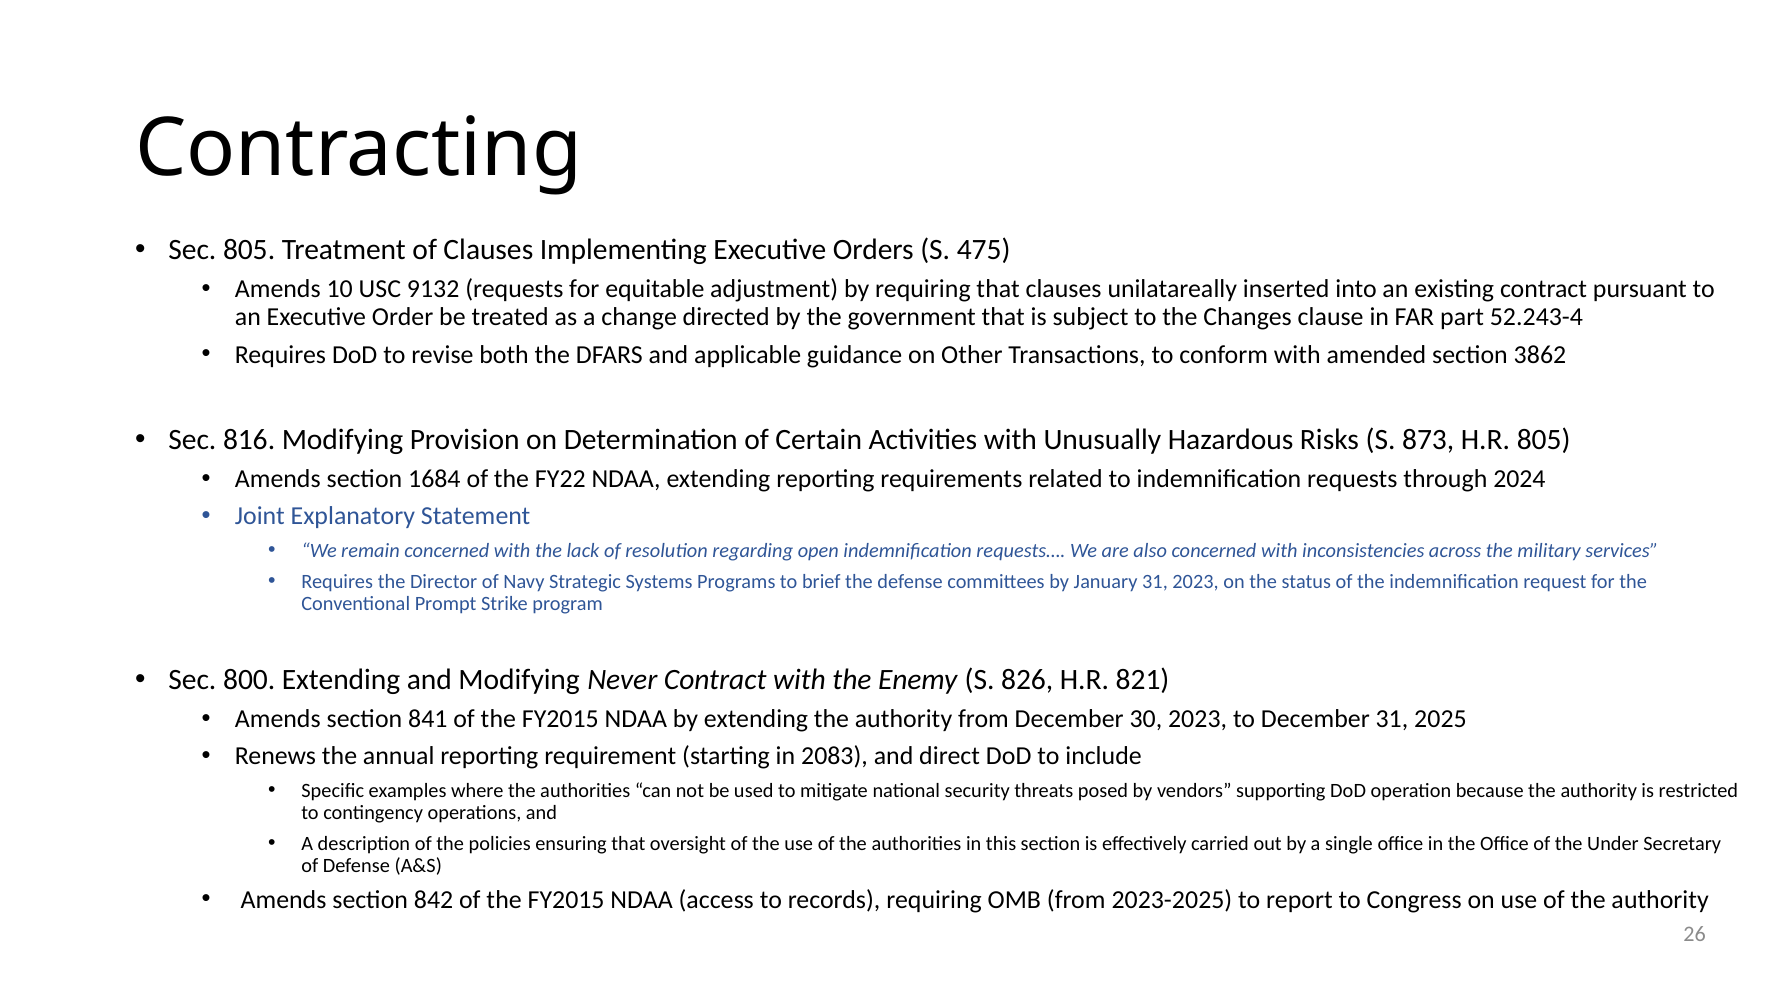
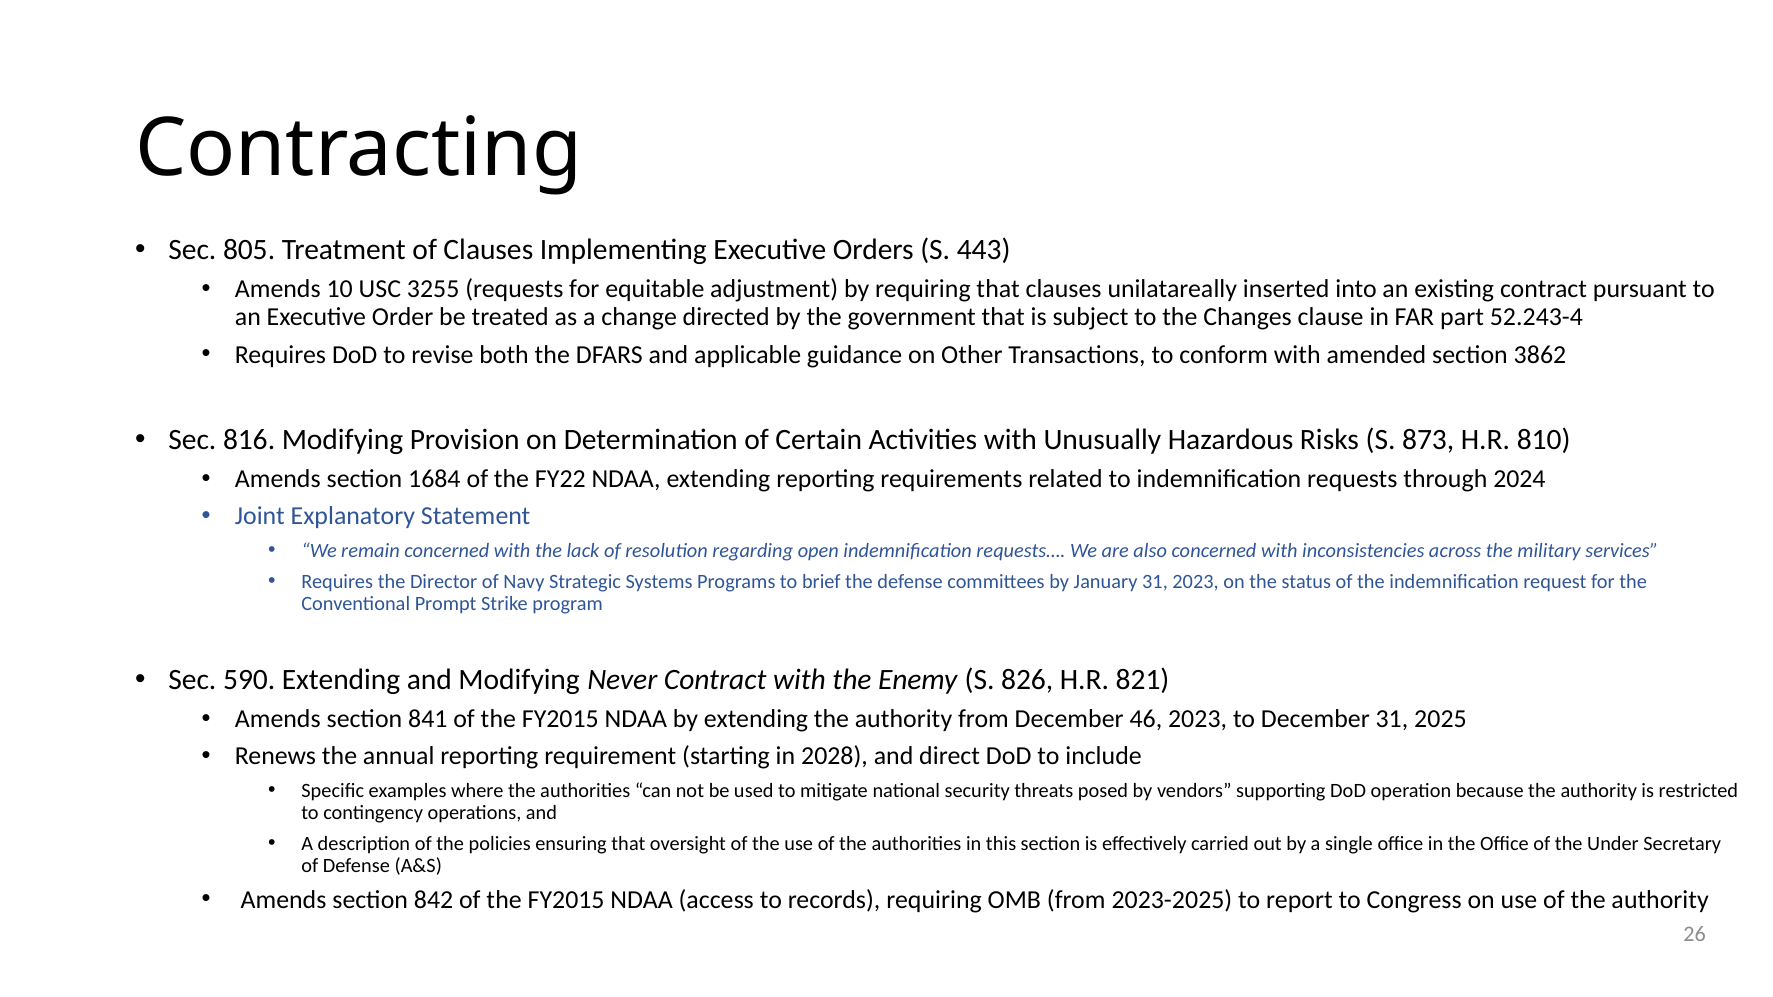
475: 475 -> 443
9132: 9132 -> 3255
H.R 805: 805 -> 810
800: 800 -> 590
30: 30 -> 46
2083: 2083 -> 2028
